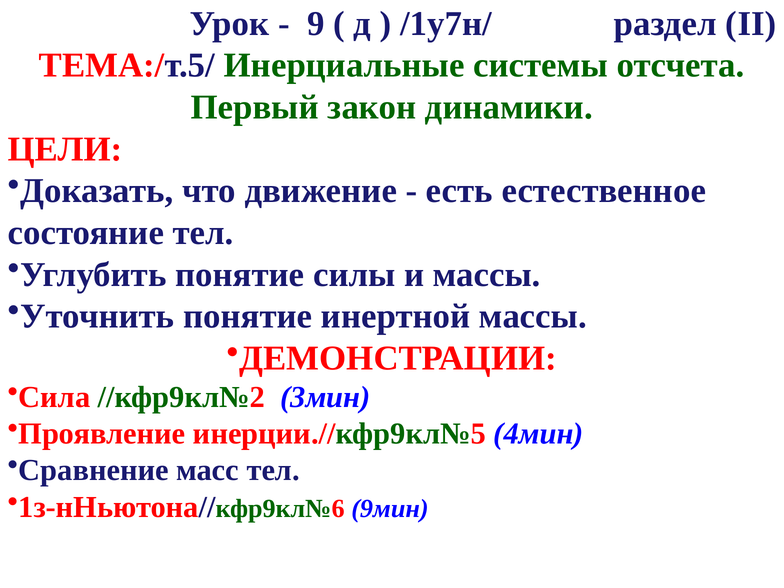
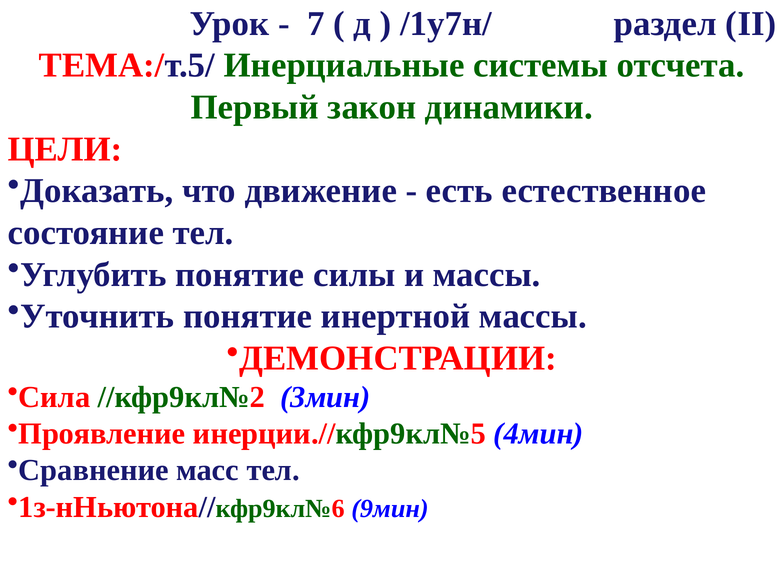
9: 9 -> 7
